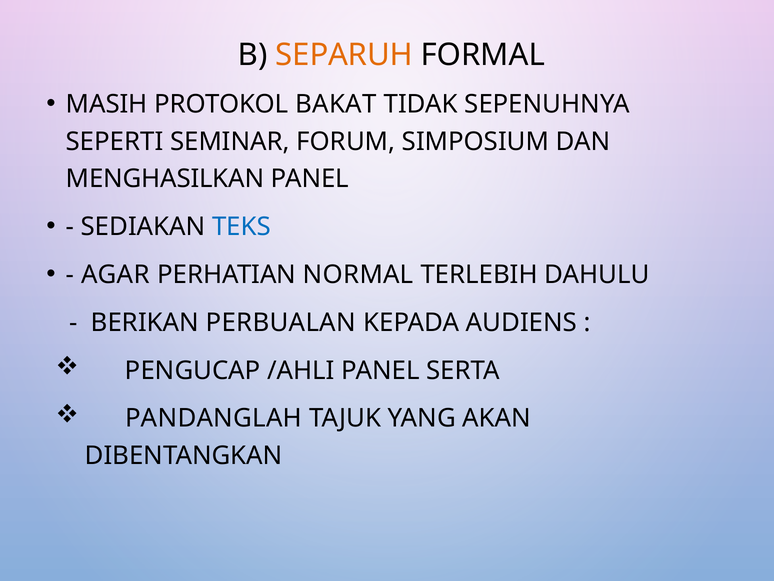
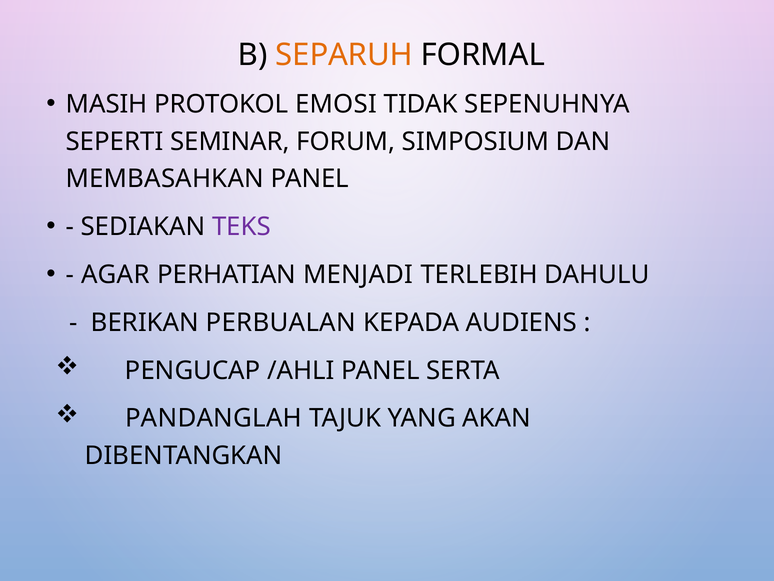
BAKAT: BAKAT -> EMOSI
MENGHASILKAN: MENGHASILKAN -> MEMBASAHKAN
TEKS colour: blue -> purple
NORMAL: NORMAL -> MENJADI
